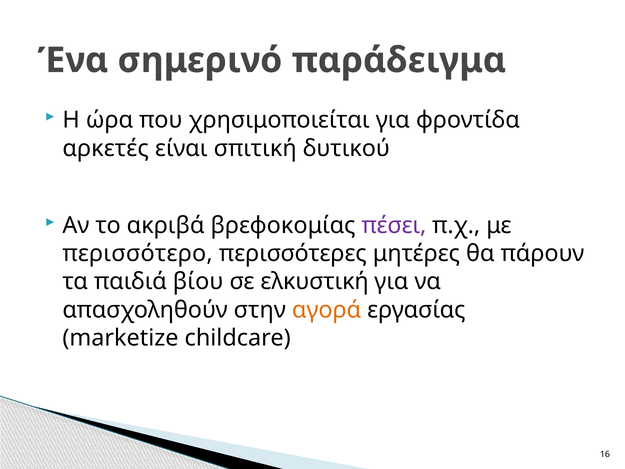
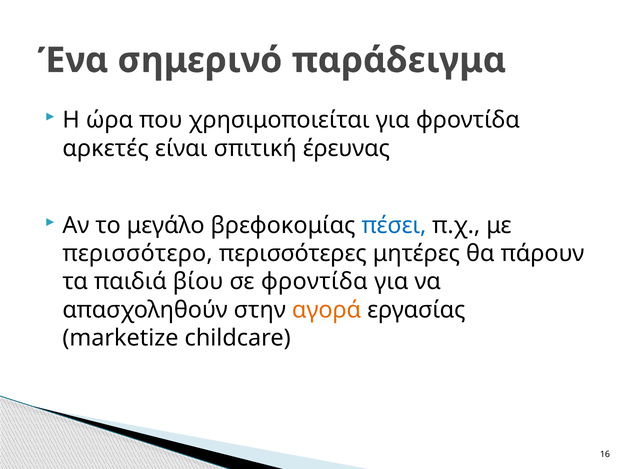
δυτικού: δυτικού -> έρευνας
ακριβά: ακριβά -> μεγάλο
πέσει colour: purple -> blue
σε ελκυστική: ελκυστική -> φροντίδα
